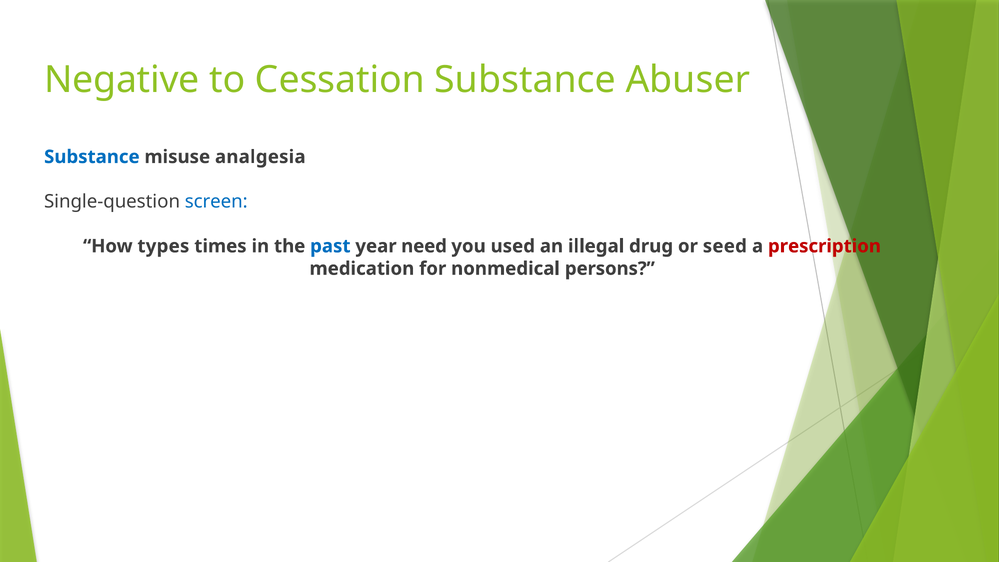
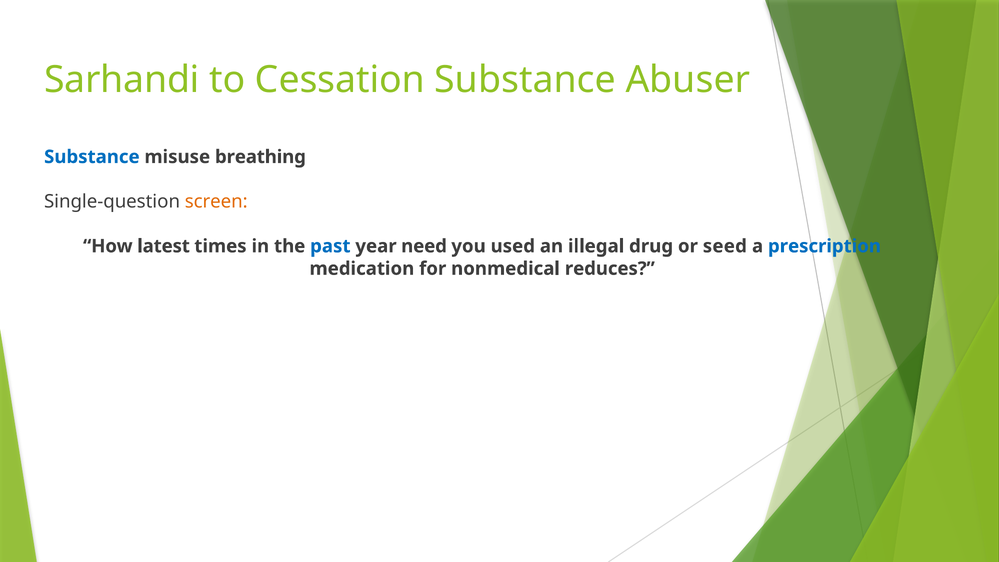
Negative: Negative -> Sarhandi
analgesia: analgesia -> breathing
screen colour: blue -> orange
types: types -> latest
prescription colour: red -> blue
persons: persons -> reduces
